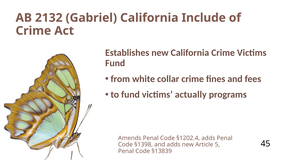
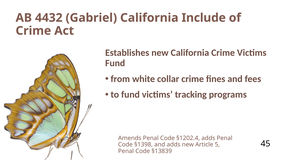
2132: 2132 -> 4432
actually: actually -> tracking
